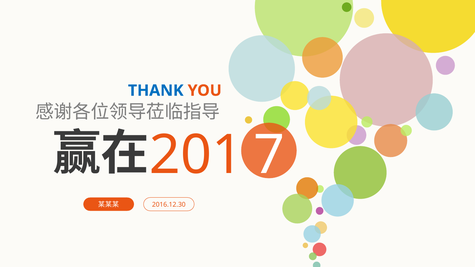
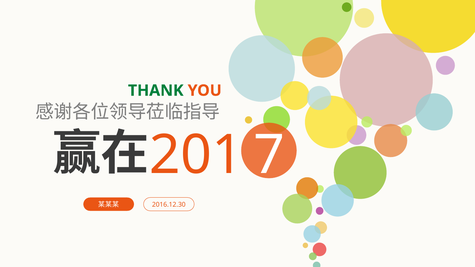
THANK colour: blue -> green
